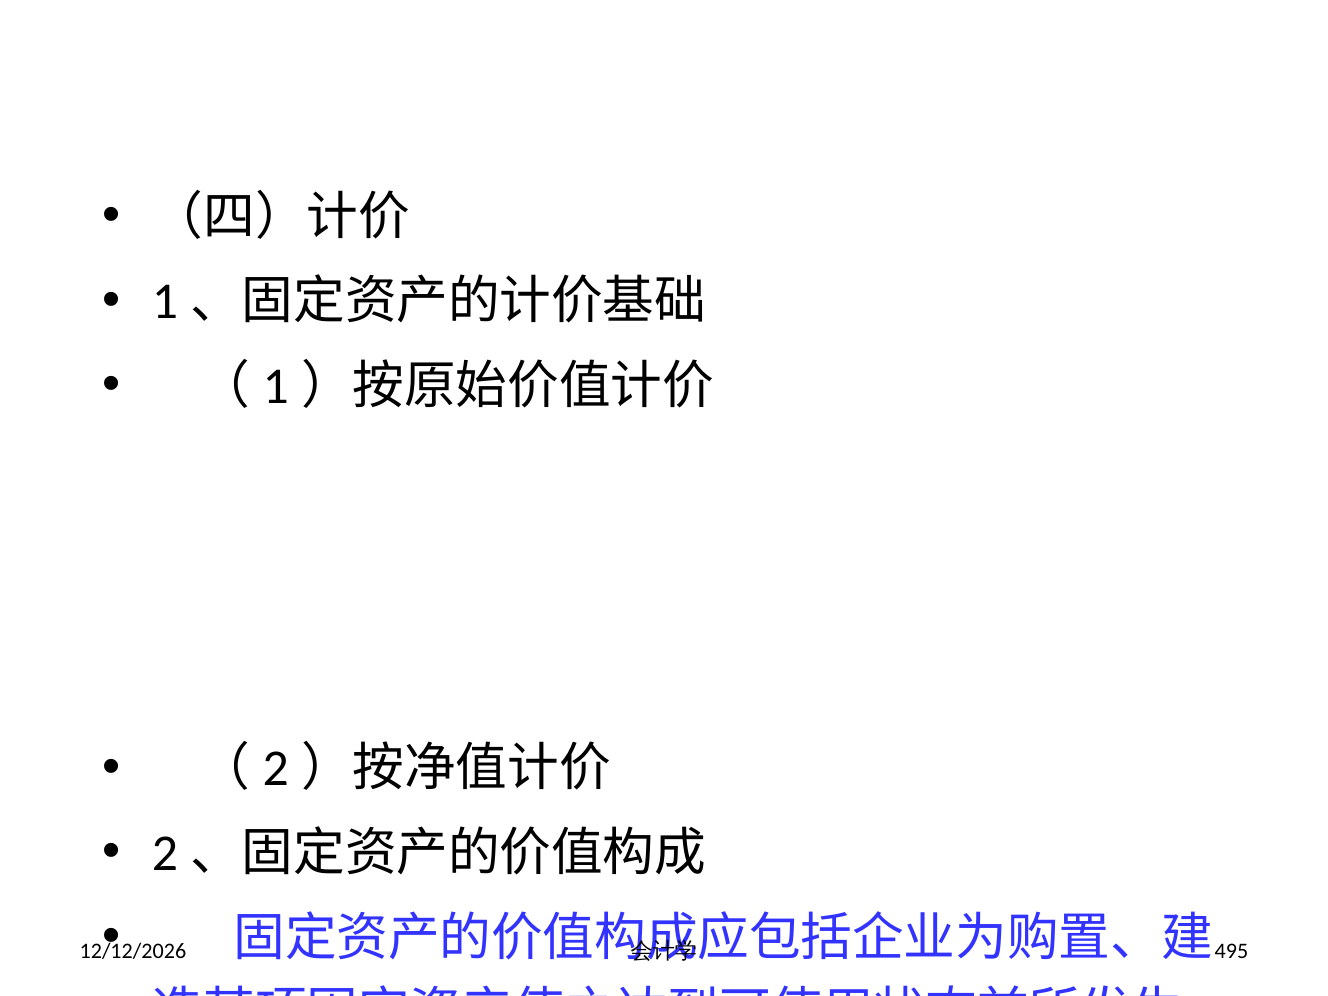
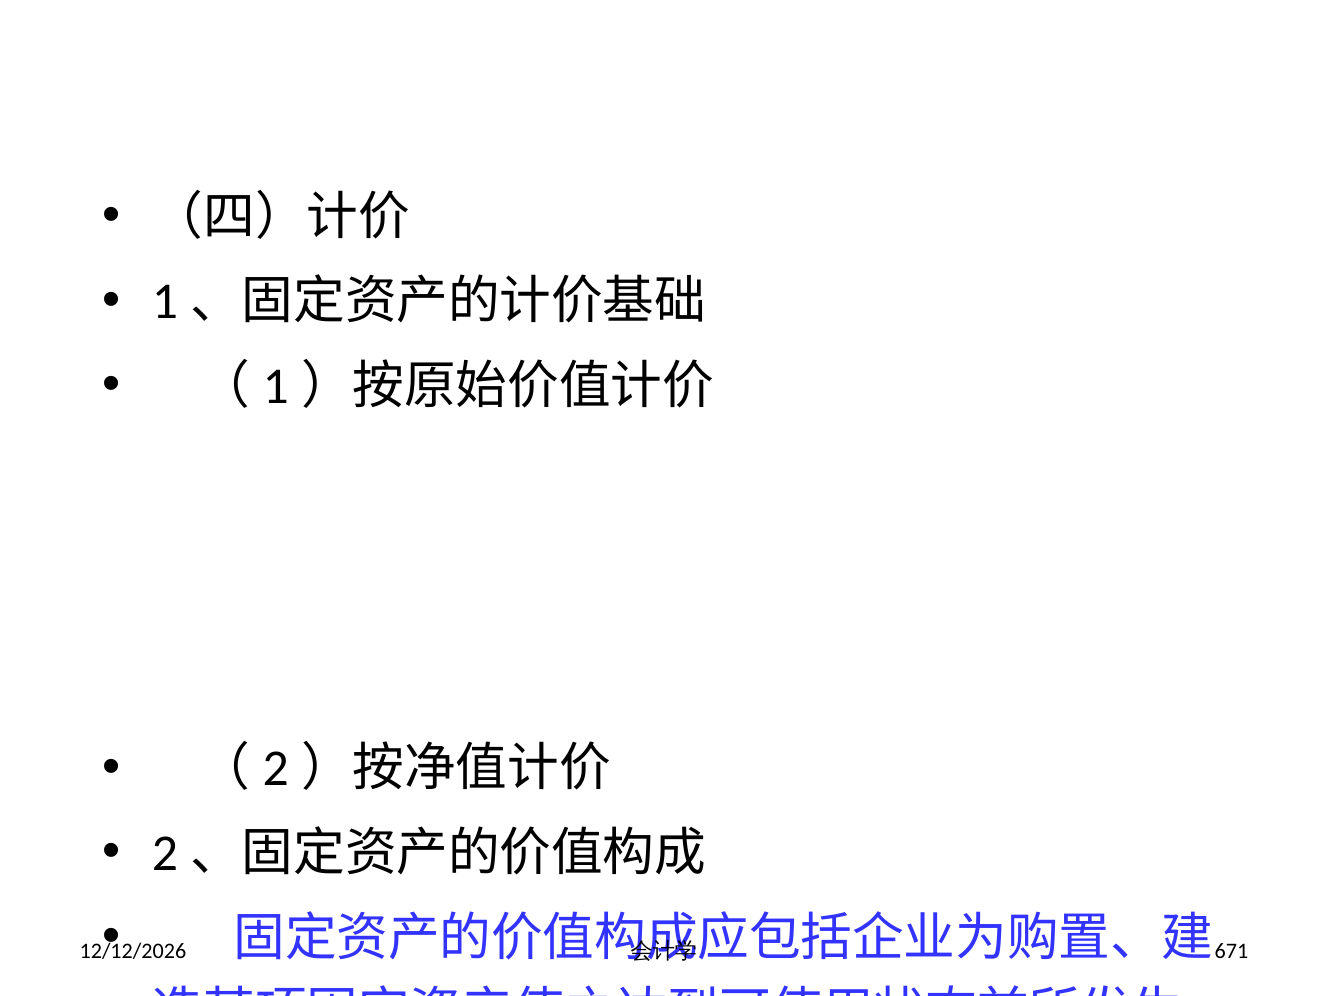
495: 495 -> 671
